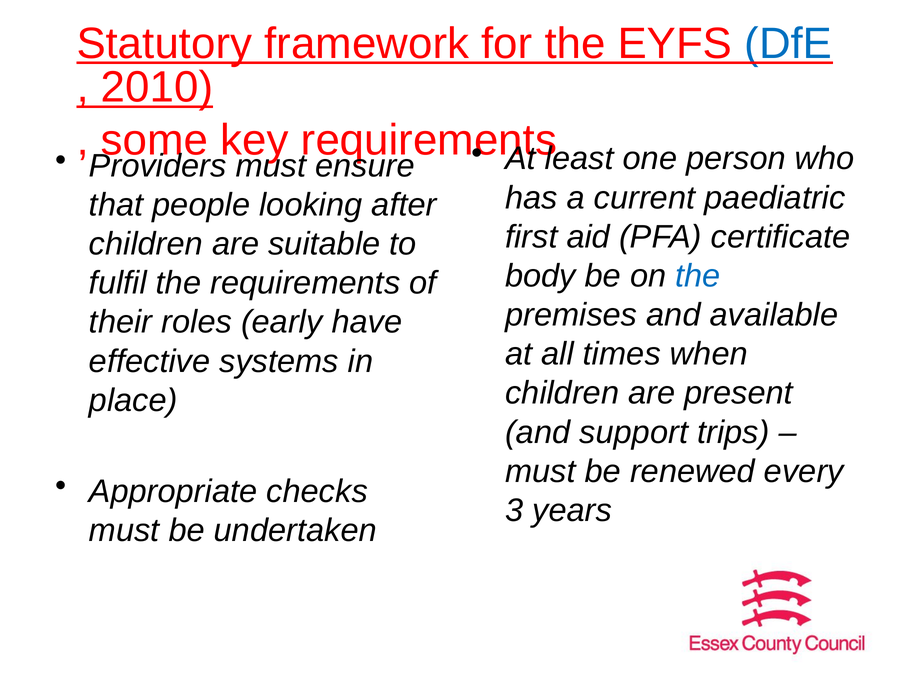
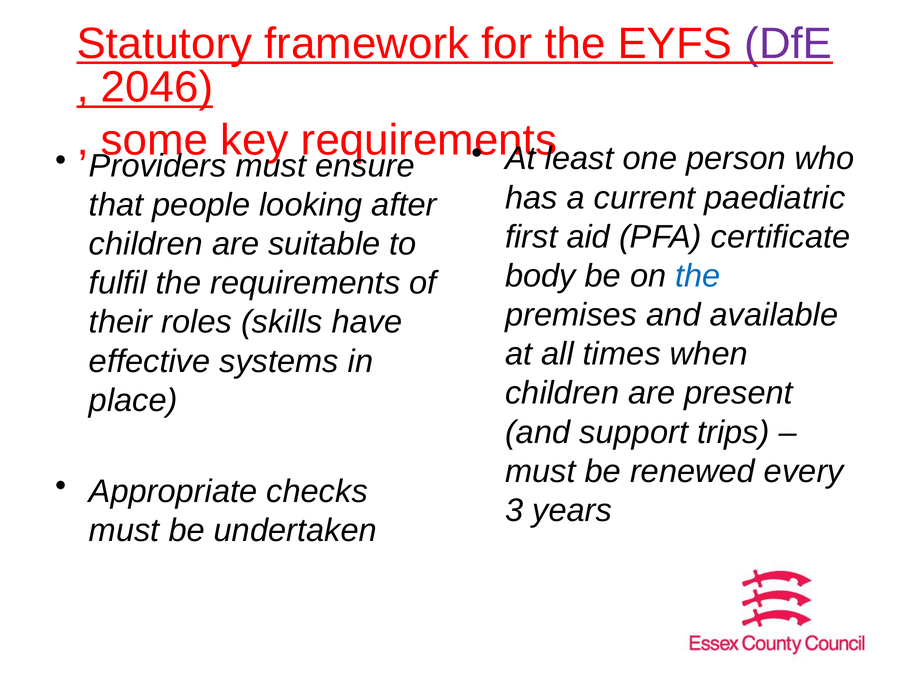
DfE colour: blue -> purple
2010: 2010 -> 2046
early: early -> skills
